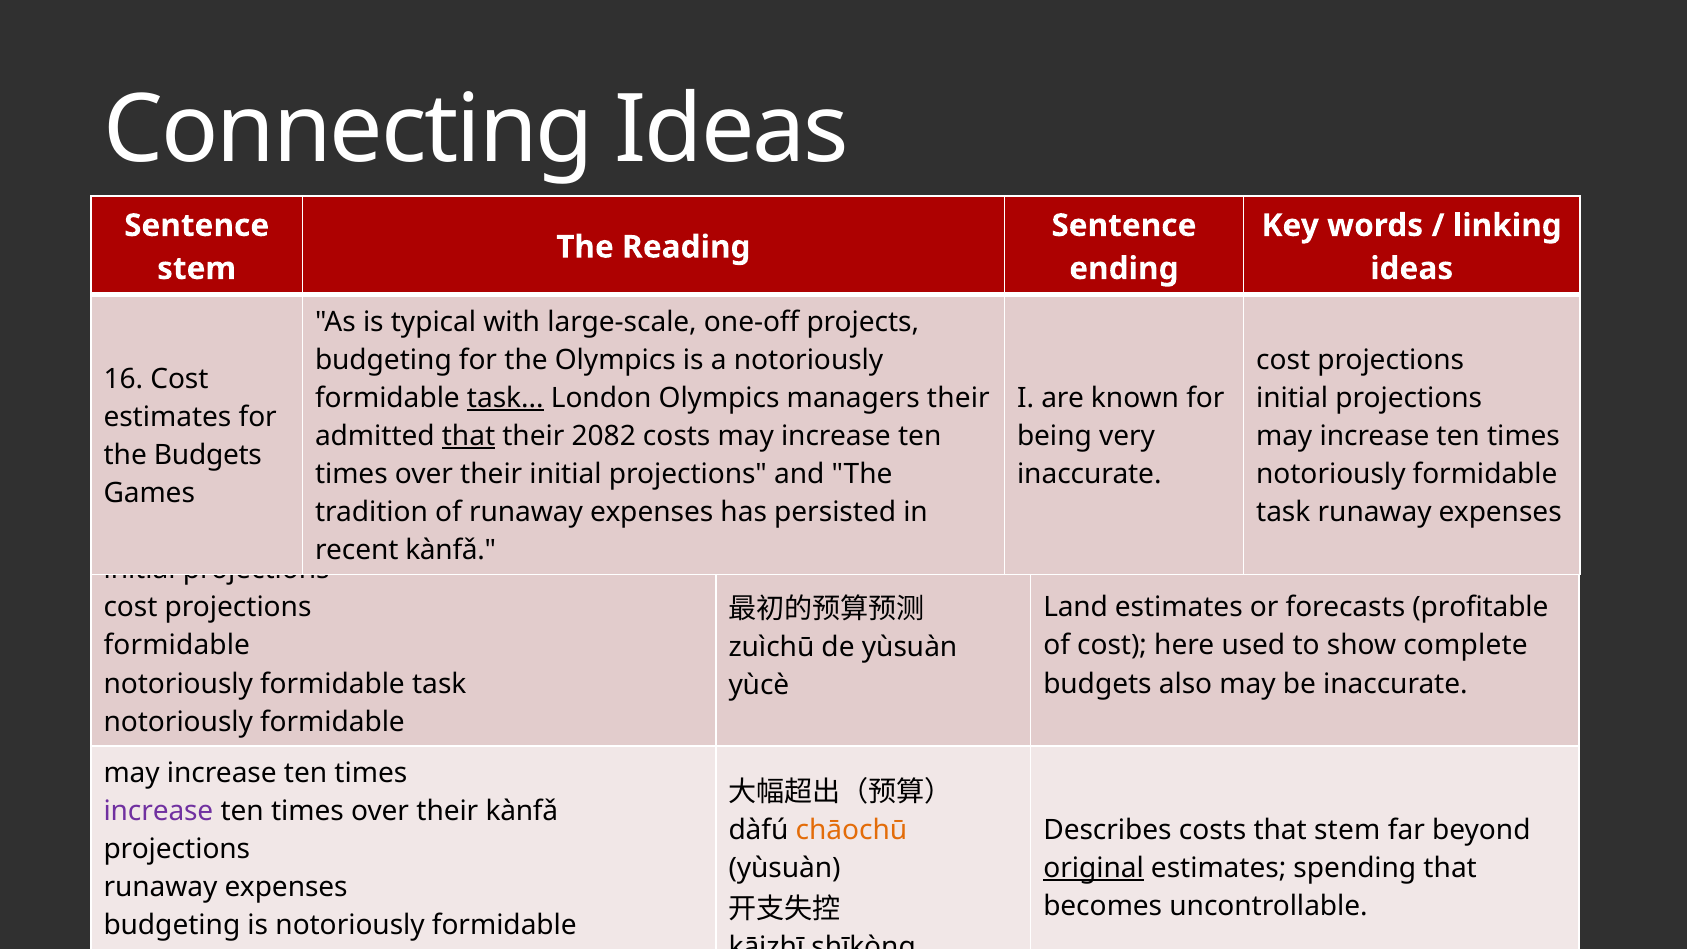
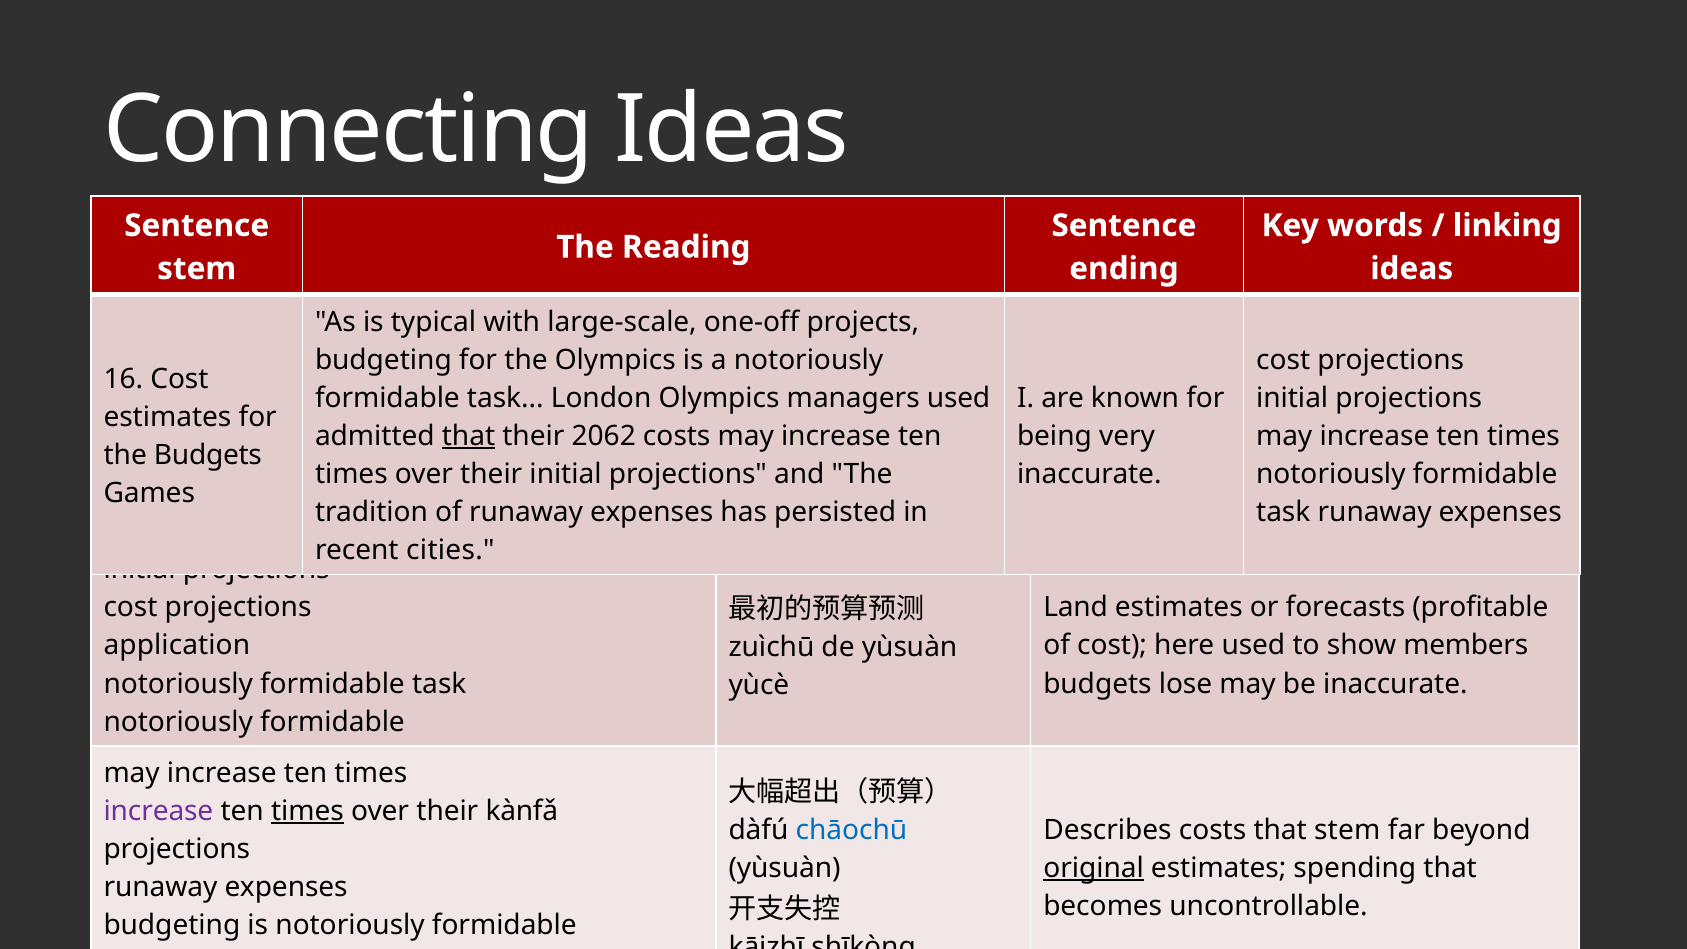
task at (505, 398) underline: present -> none
managers their: their -> used
2082: 2082 -> 2062
recent kànfǎ: kànfǎ -> cities
formidable at (177, 646): formidable -> application
complete: complete -> members
also: also -> lose
times at (308, 811) underline: none -> present
chāochū colour: orange -> blue
